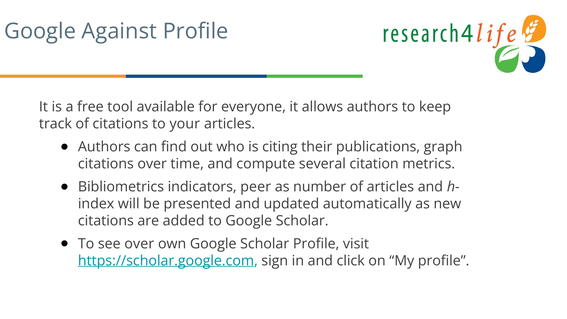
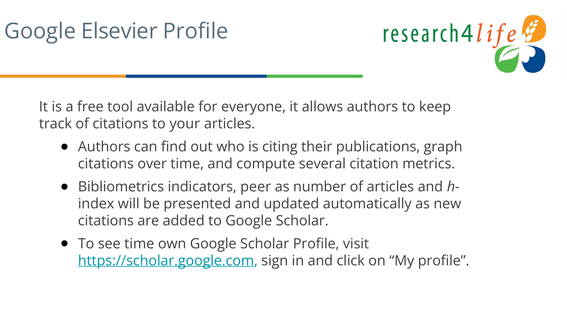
Against: Against -> Elsevier
see over: over -> time
